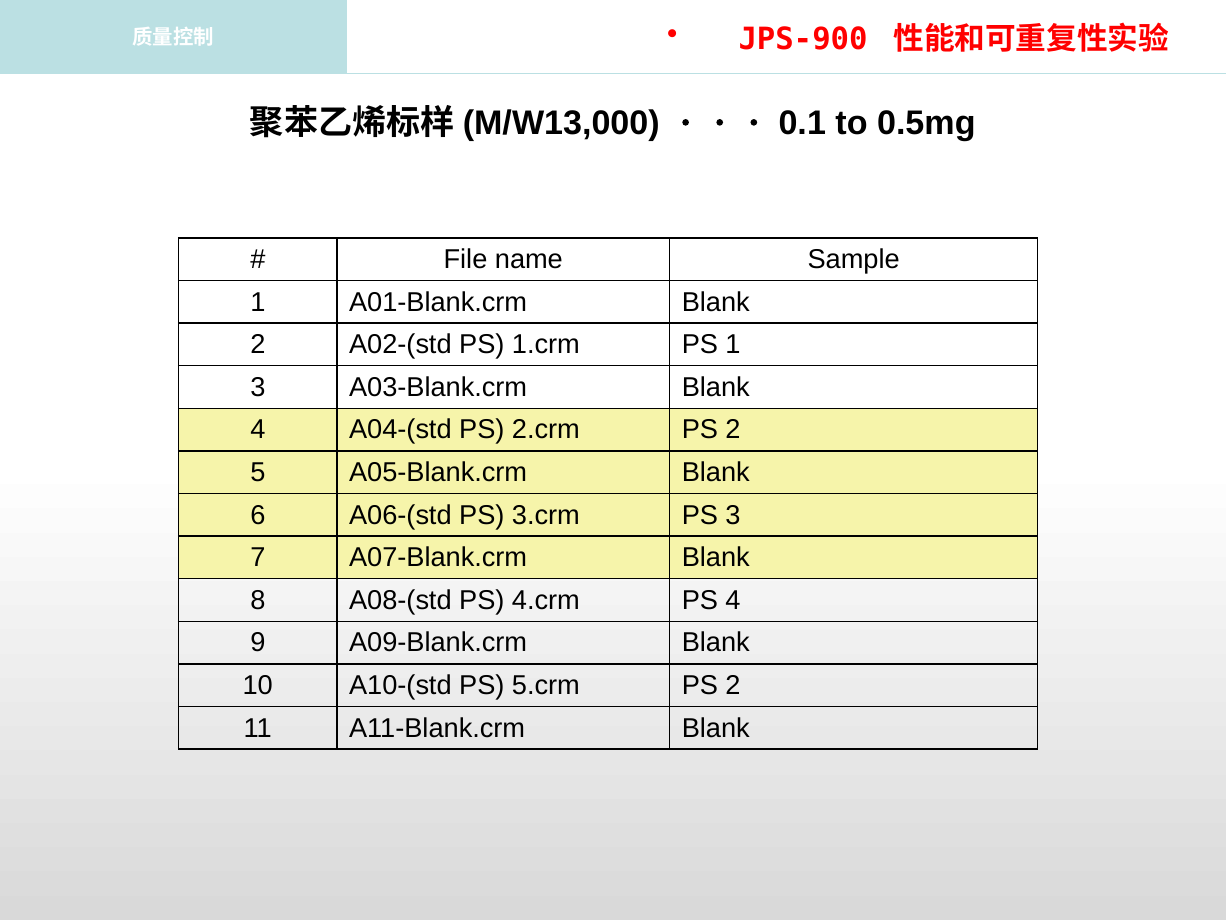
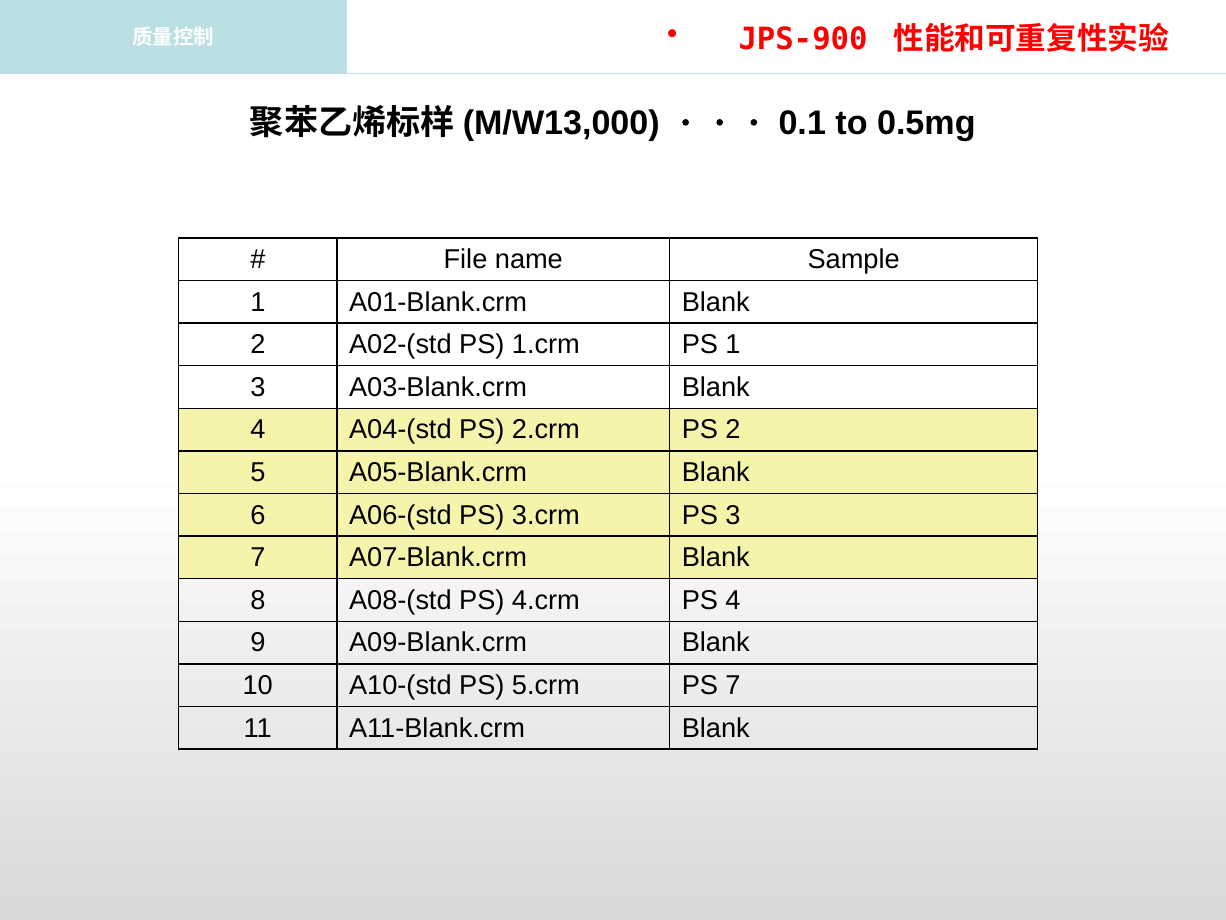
5.crm PS 2: 2 -> 7
